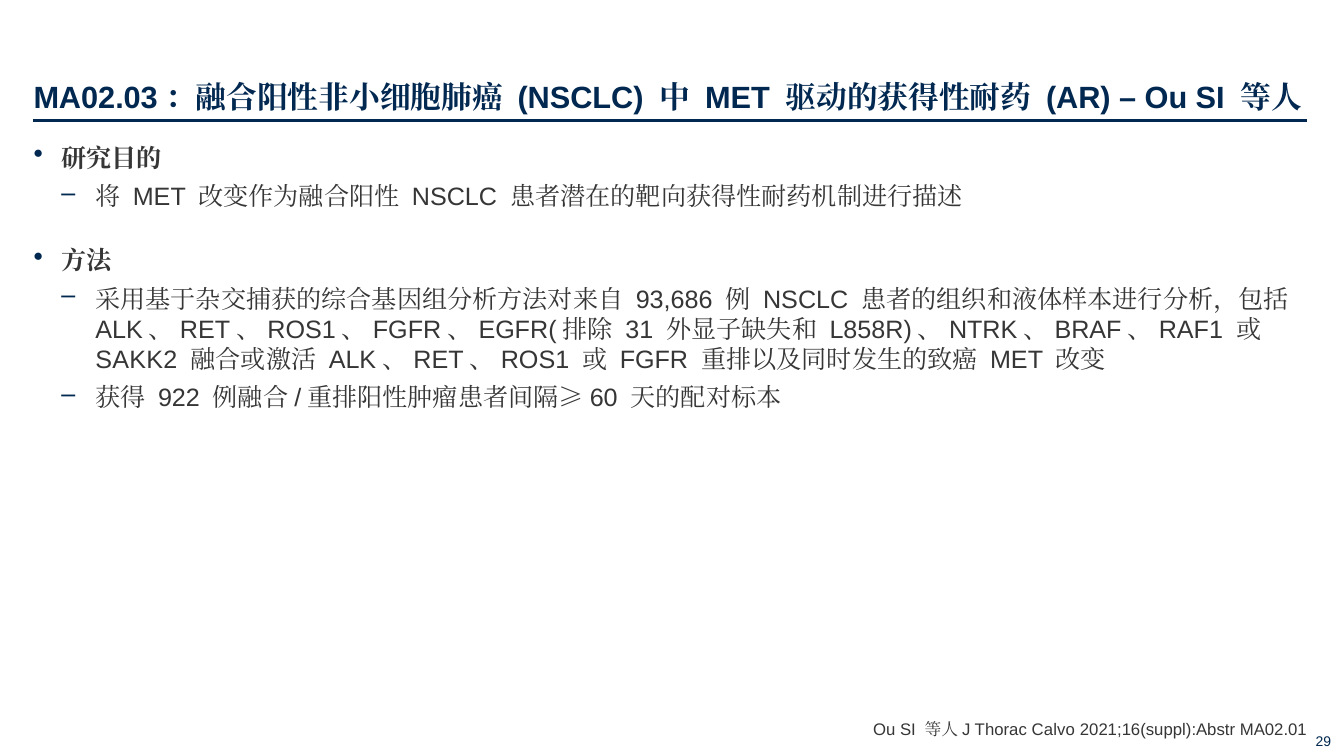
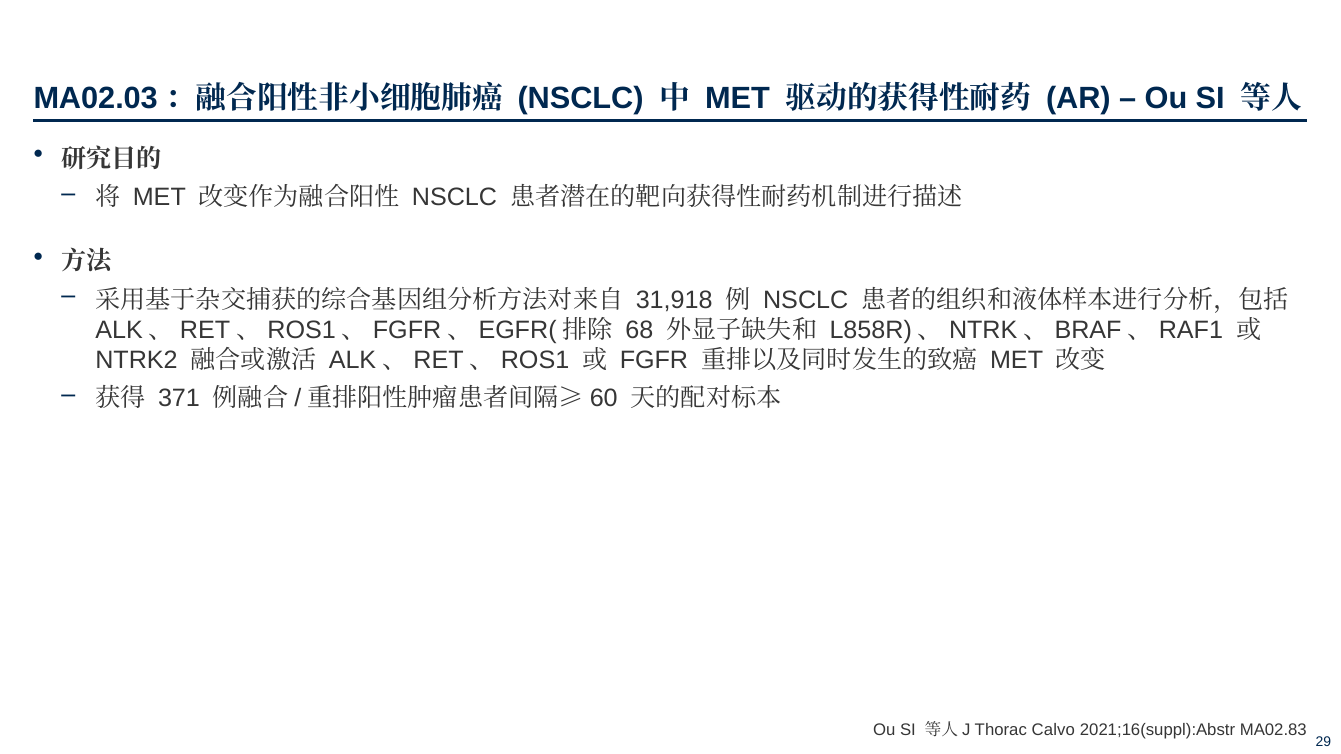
93,686: 93,686 -> 31,918
31: 31 -> 68
SAKK2: SAKK2 -> NTRK2
922: 922 -> 371
MA02.01: MA02.01 -> MA02.83
